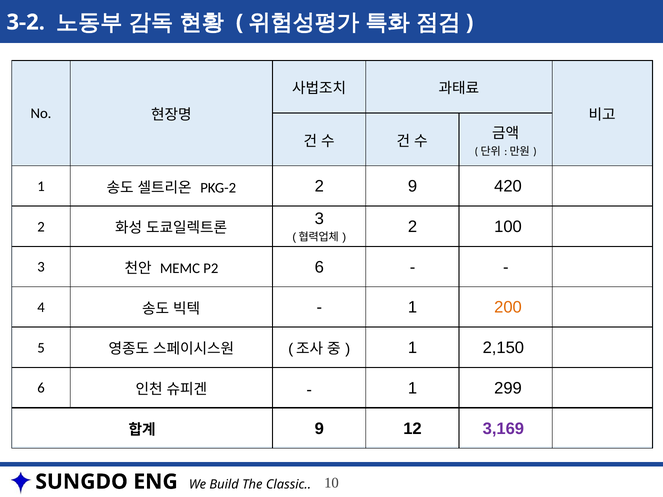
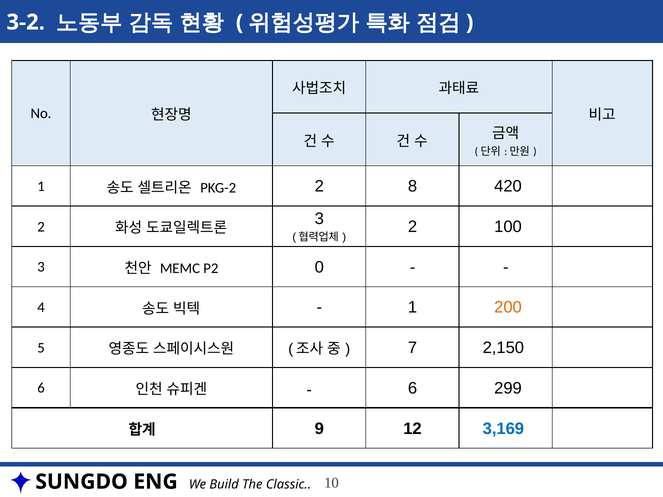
2 9: 9 -> 8
P2 6: 6 -> 0
1 at (413, 348): 1 -> 7
1 at (413, 388): 1 -> 6
3,169 colour: purple -> blue
